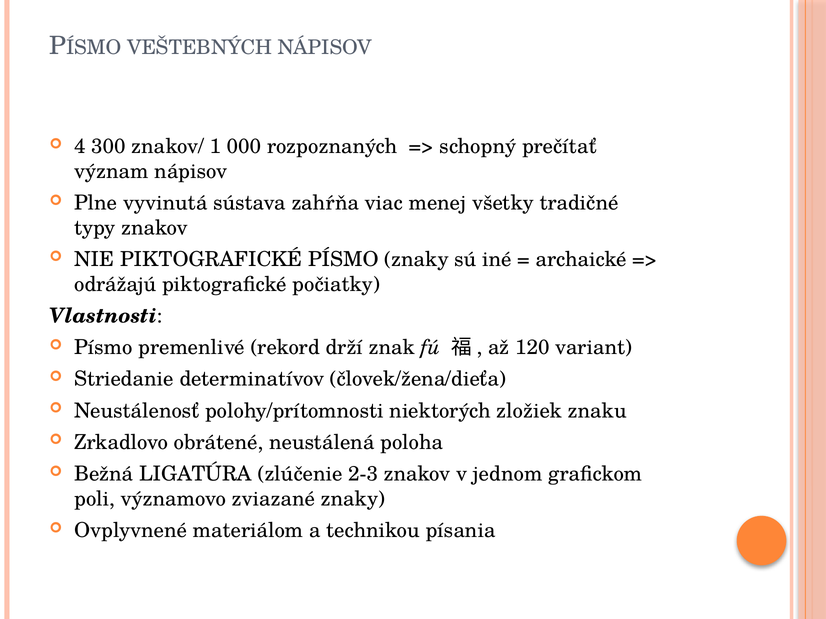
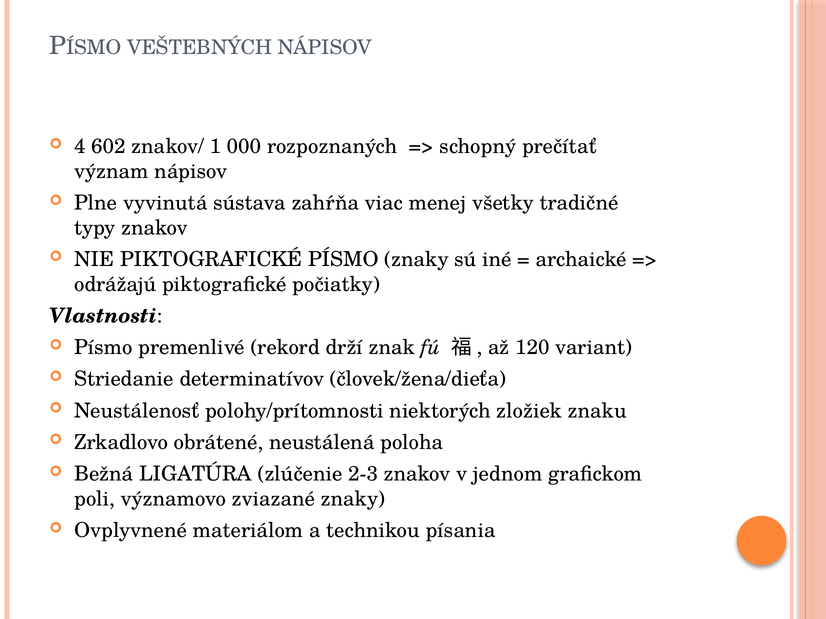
300: 300 -> 602
